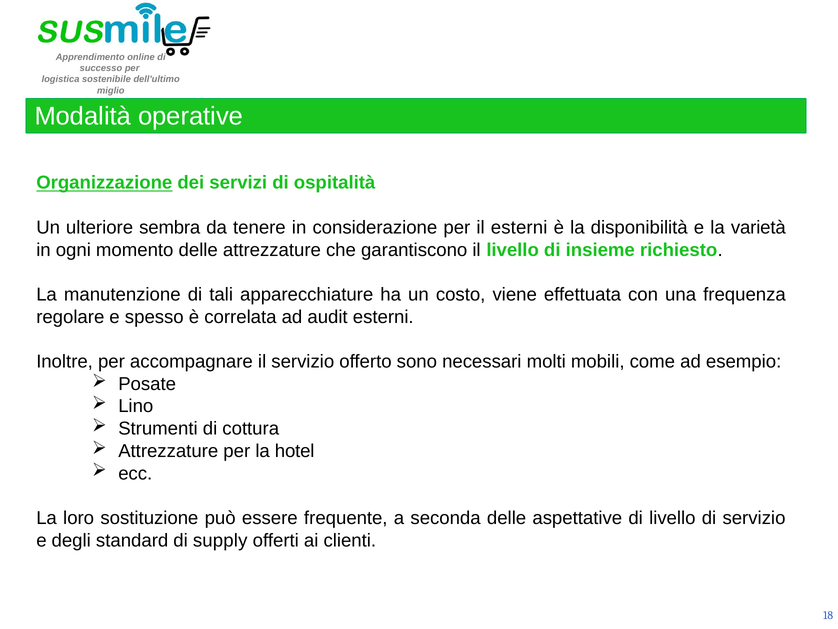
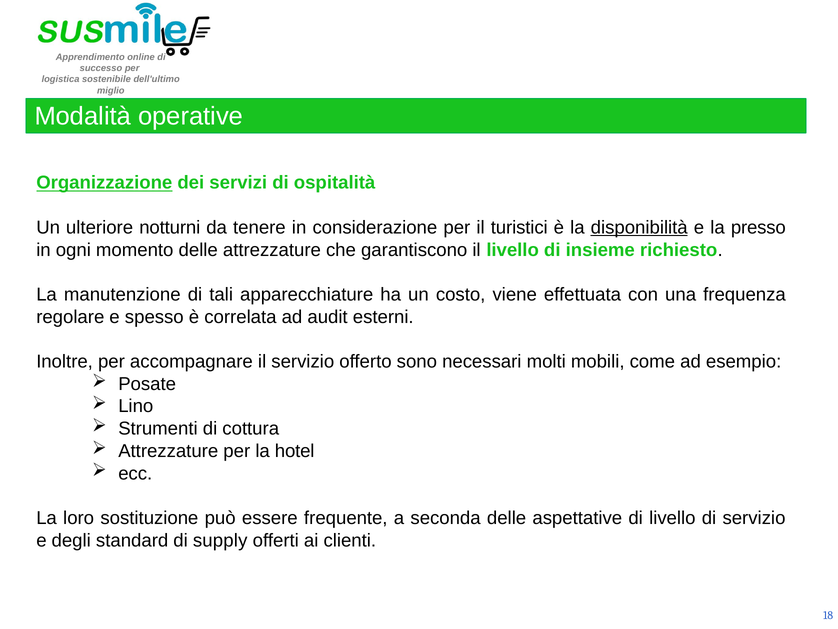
sembra: sembra -> notturni
il esterni: esterni -> turistici
disponibilità underline: none -> present
varietà: varietà -> presso
